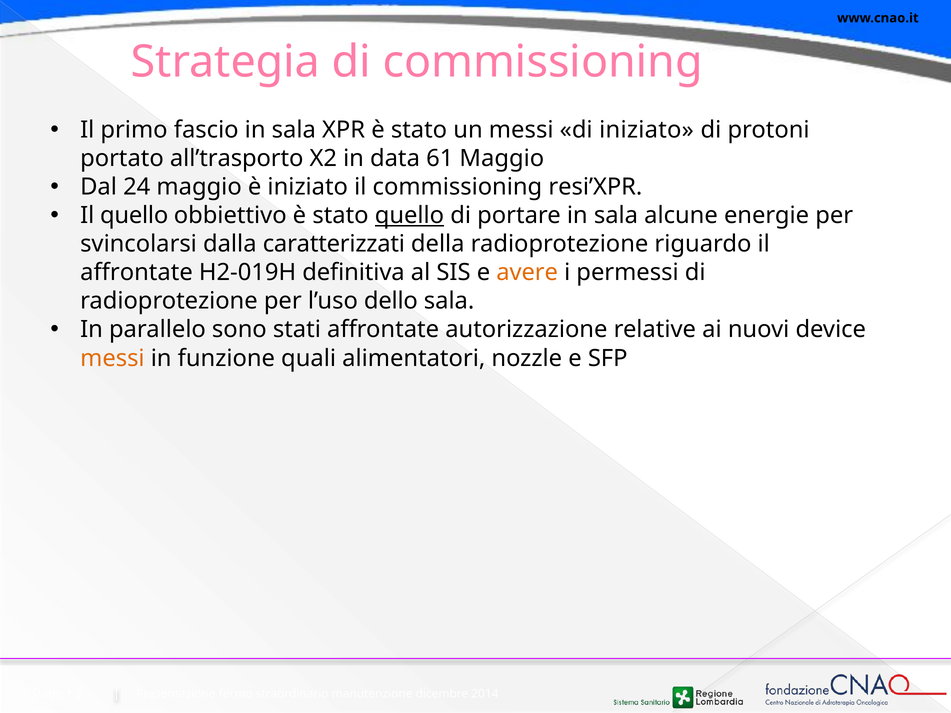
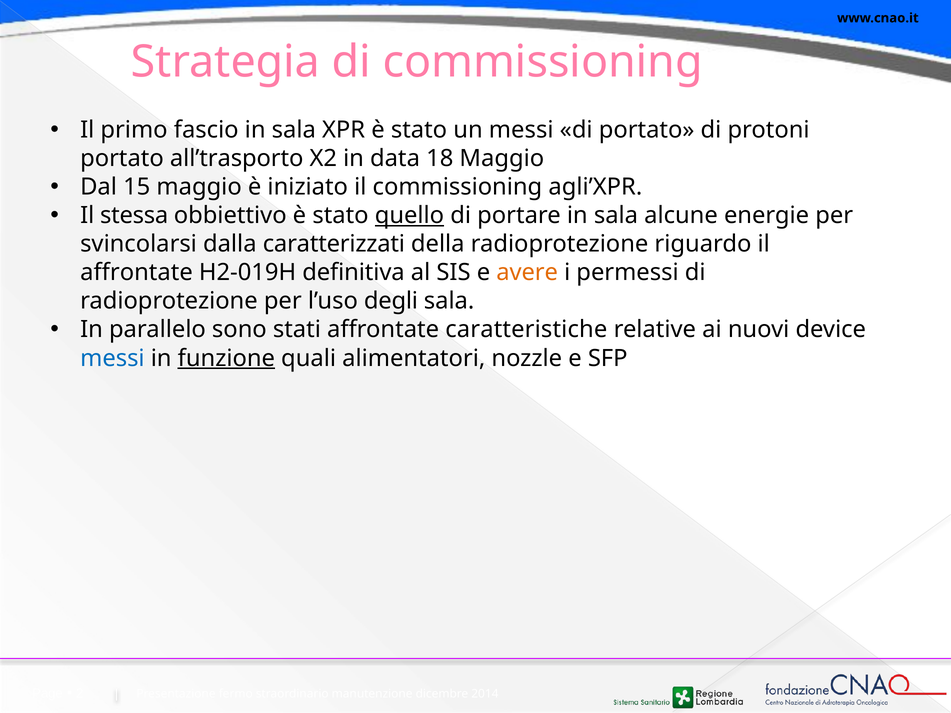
di iniziato: iniziato -> portato
61: 61 -> 18
24: 24 -> 15
resi’XPR: resi’XPR -> agli’XPR
Il quello: quello -> stessa
dello: dello -> degli
autorizzazione: autorizzazione -> caratteristiche
messi at (112, 358) colour: orange -> blue
funzione underline: none -> present
